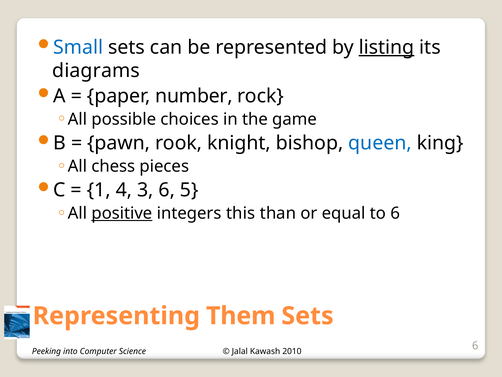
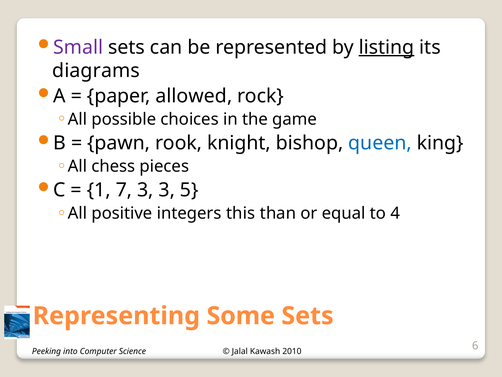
Small colour: blue -> purple
number: number -> allowed
4: 4 -> 7
3 6: 6 -> 3
positive underline: present -> none
to 6: 6 -> 4
Them: Them -> Some
